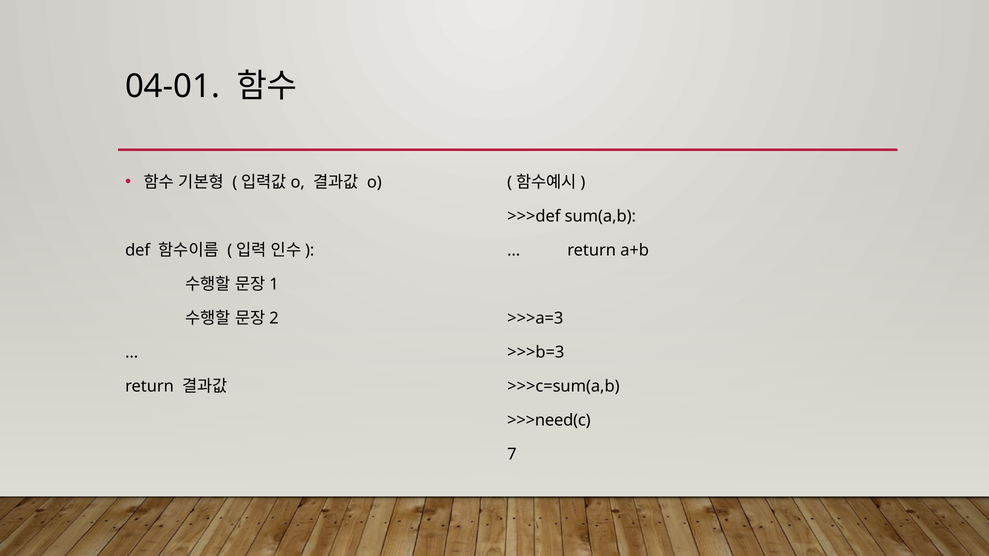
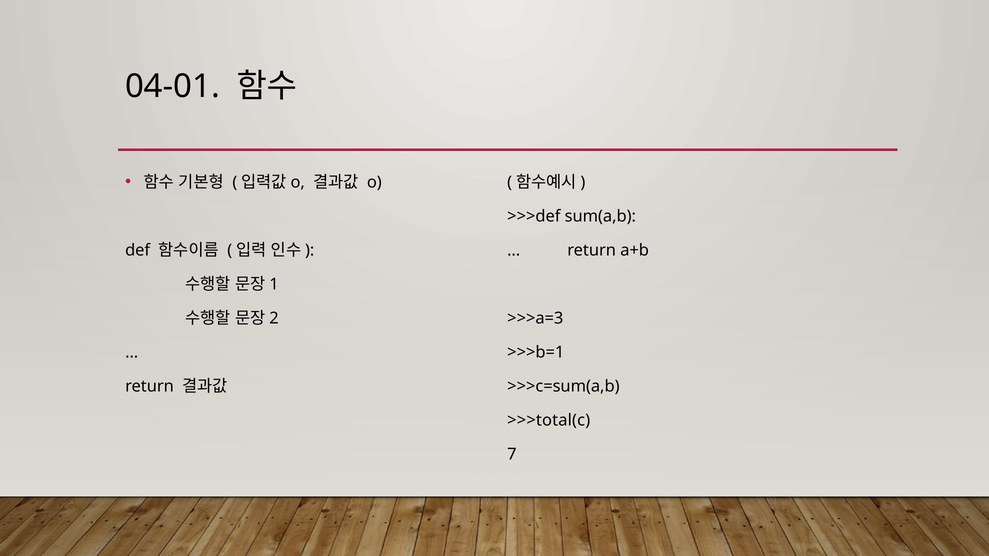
>>>b=3: >>>b=3 -> >>>b=1
>>>need(c: >>>need(c -> >>>total(c
